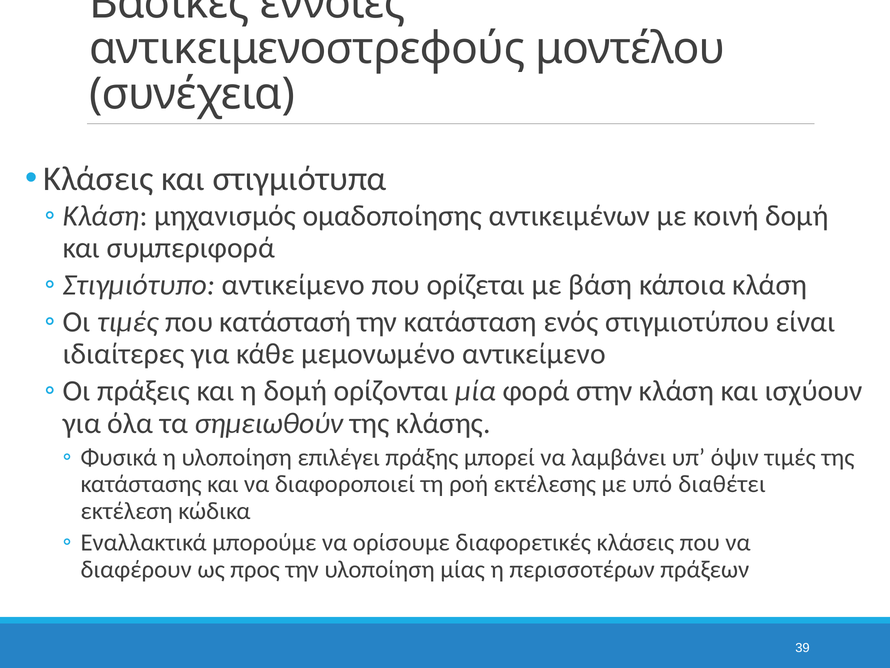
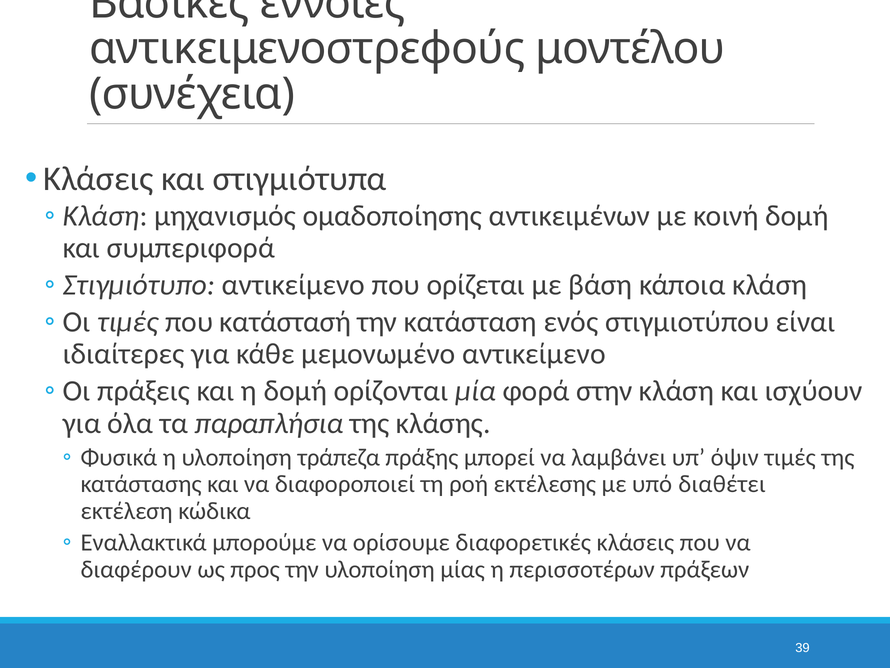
σημειωθούν: σημειωθούν -> παραπλήσια
επιλέγει: επιλέγει -> τράπεζα
